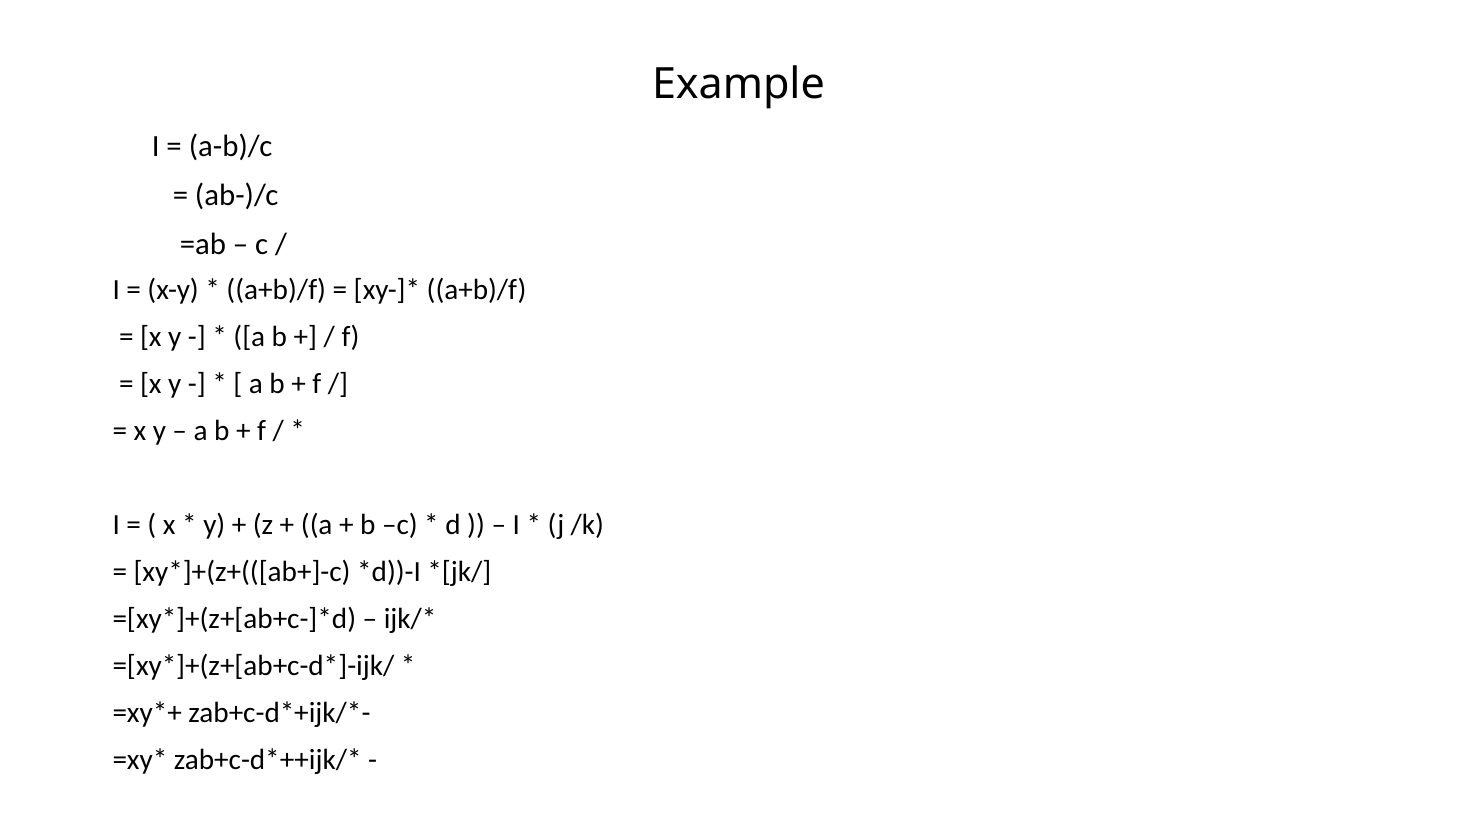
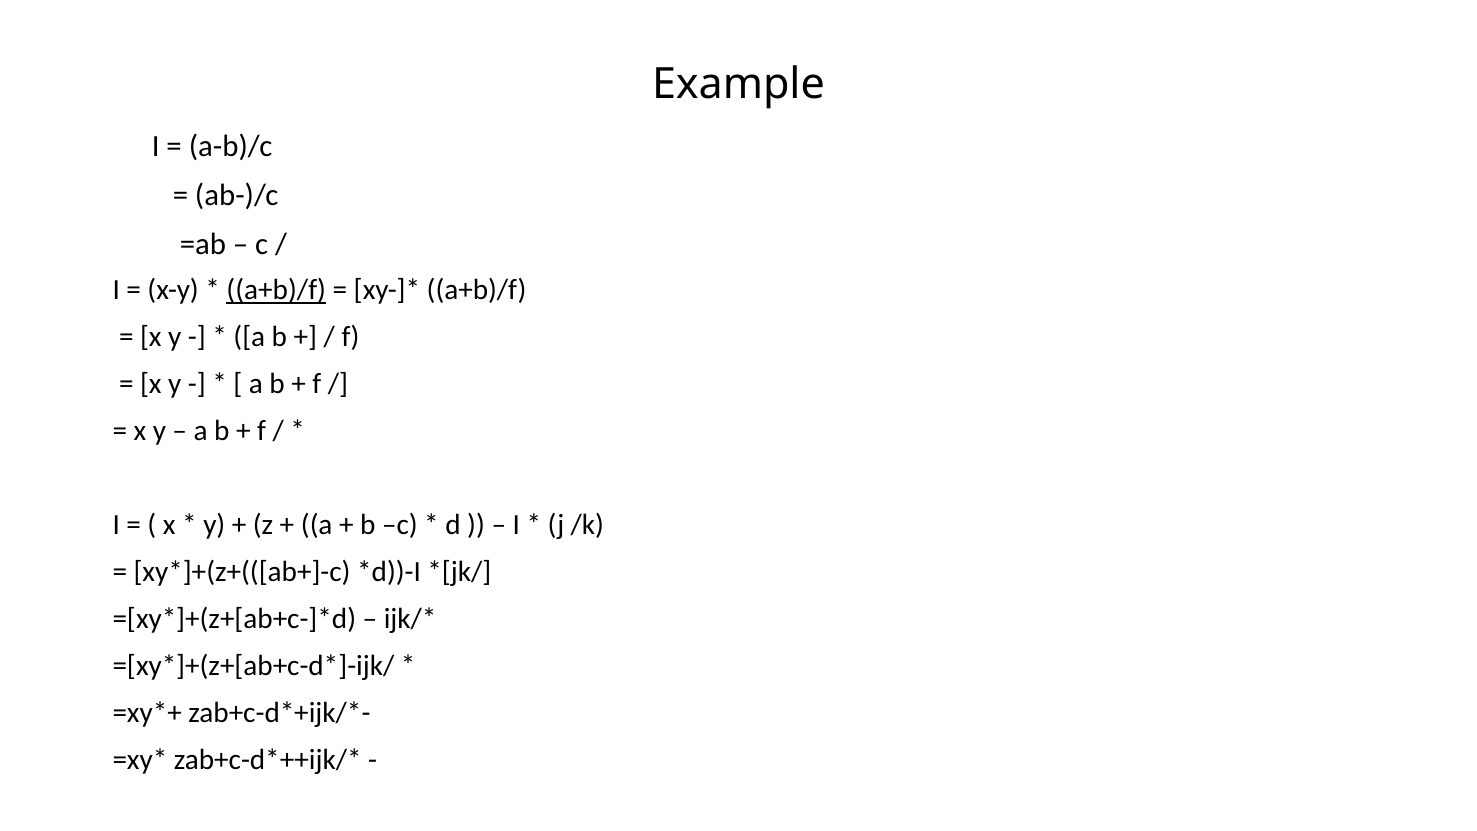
a+b)/f at (276, 290) underline: none -> present
